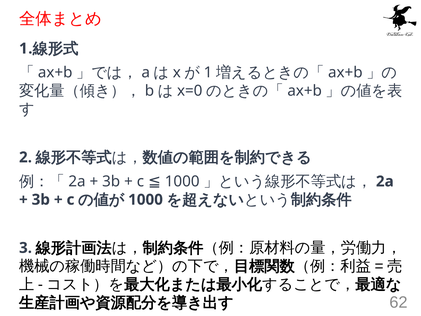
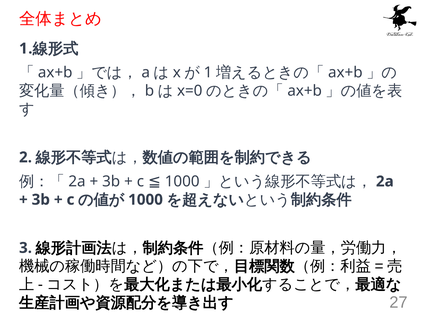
62: 62 -> 27
